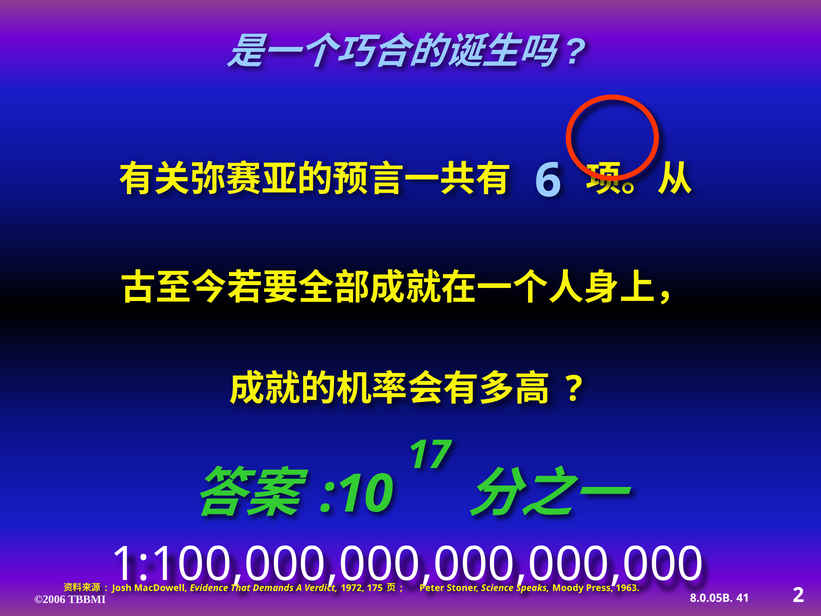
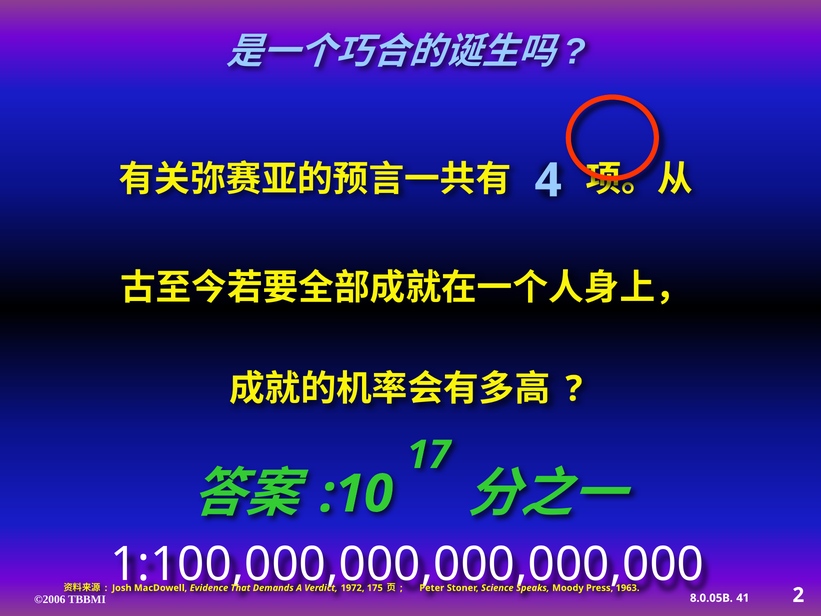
6: 6 -> 4
